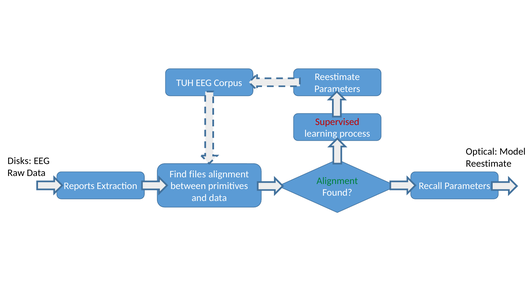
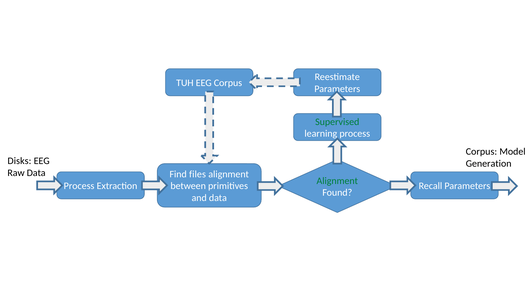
Supervised colour: red -> green
Optical at (481, 152): Optical -> Corpus
Reestimate at (489, 164): Reestimate -> Generation
Reports at (79, 186): Reports -> Process
